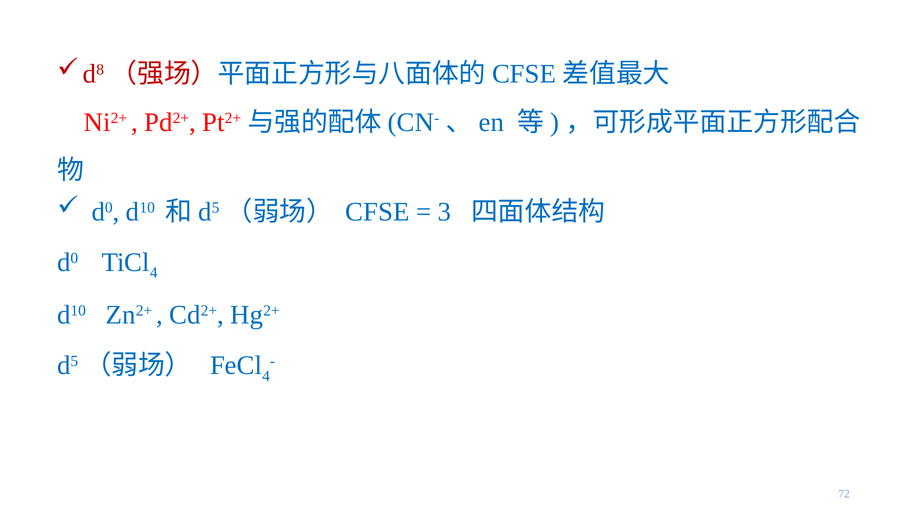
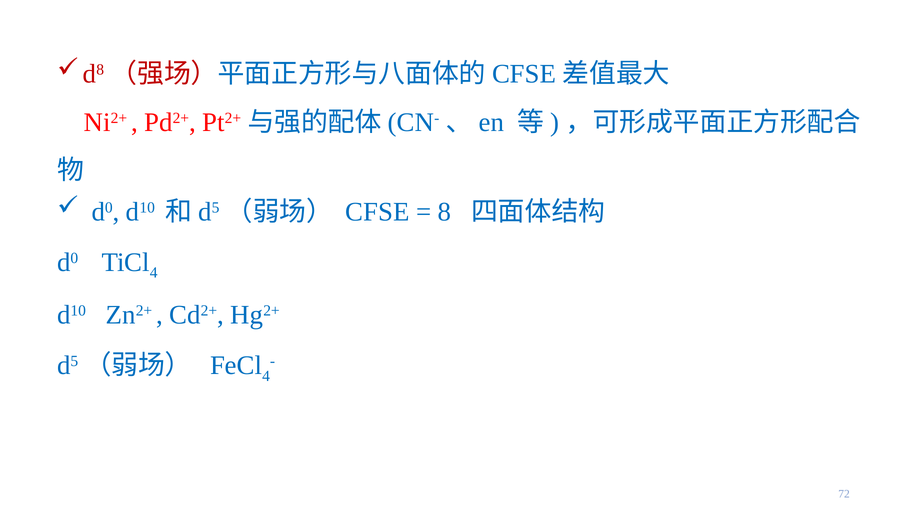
3: 3 -> 8
